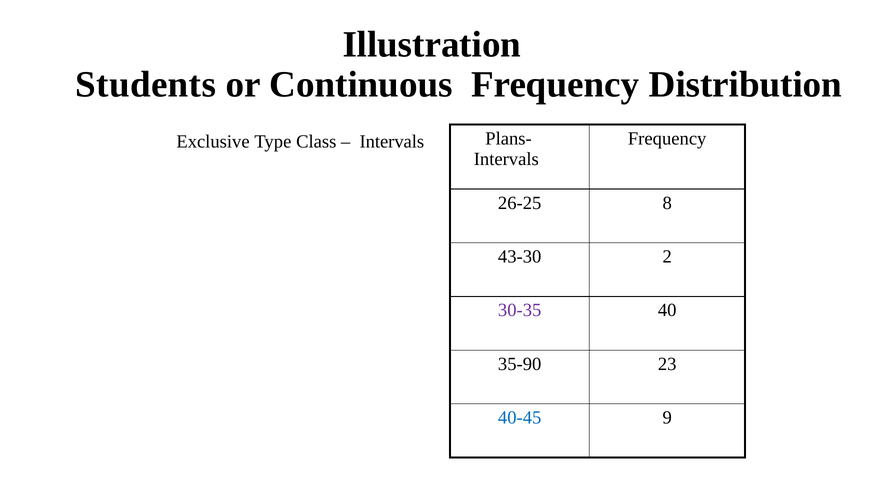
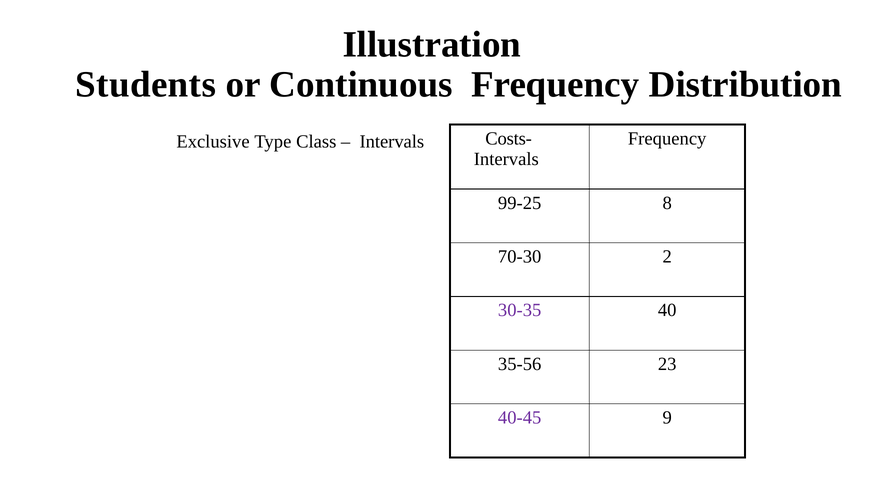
Plans-: Plans- -> Costs-
26-25: 26-25 -> 99-25
43-30: 43-30 -> 70-30
35-90: 35-90 -> 35-56
40-45 colour: blue -> purple
